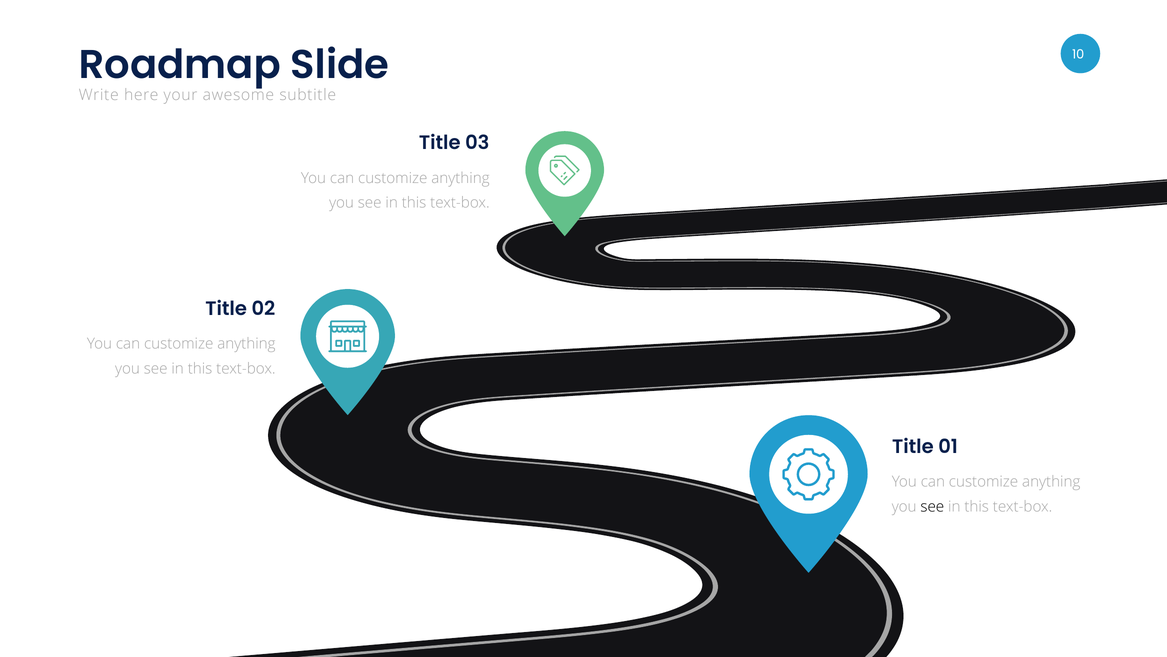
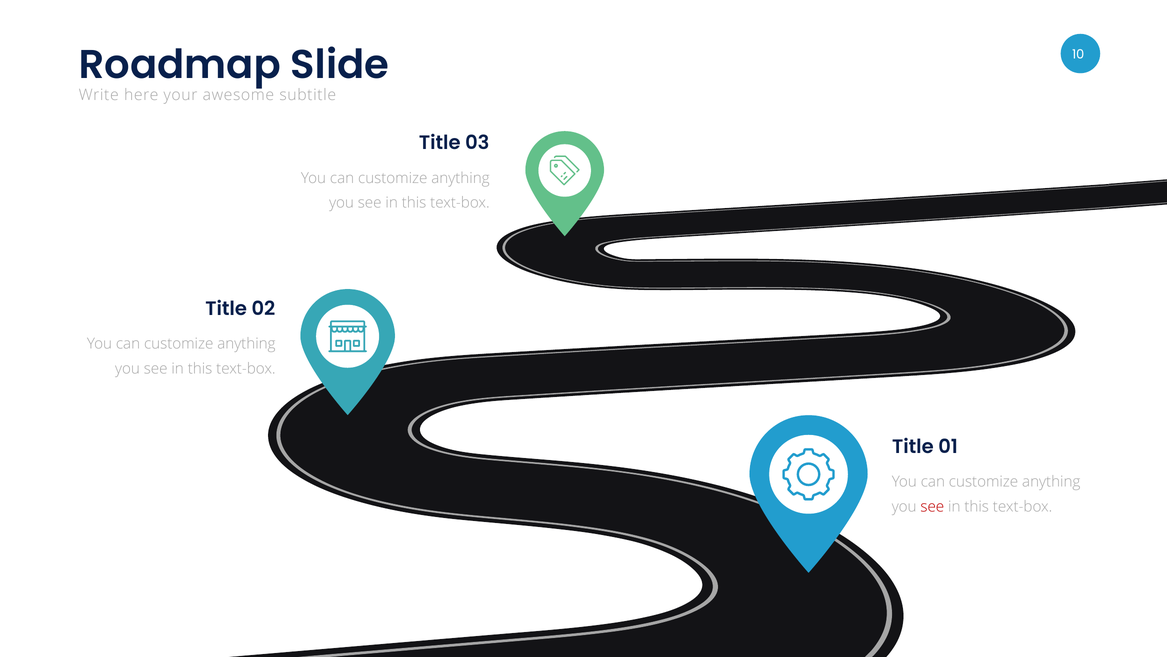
see at (932, 507) colour: black -> red
